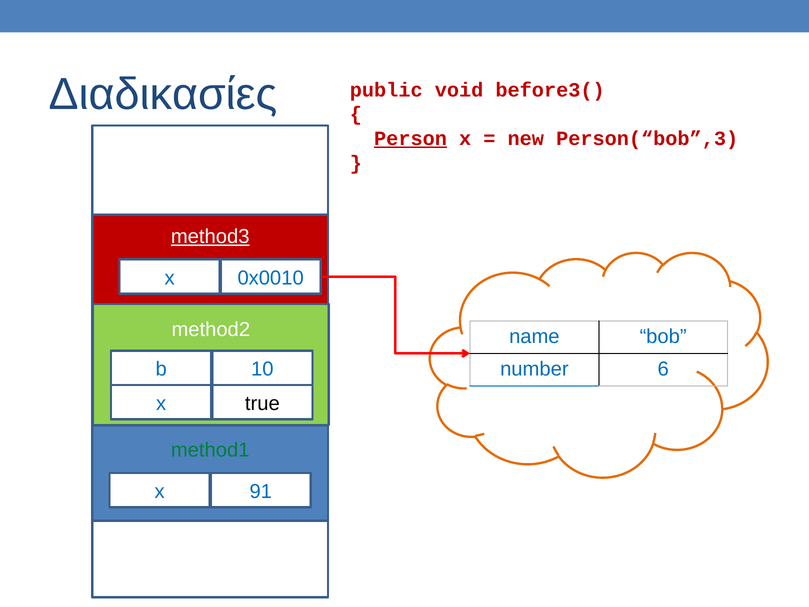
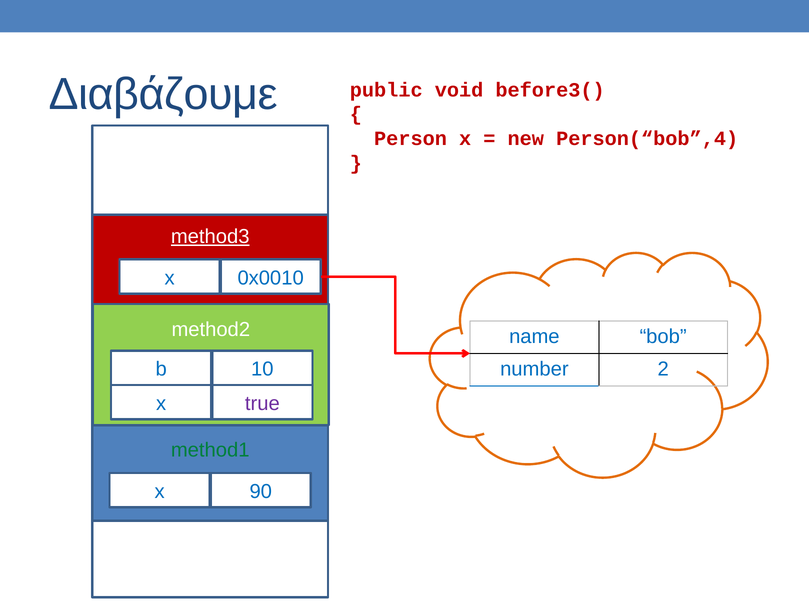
Διαδικασίες: Διαδικασίες -> Διαβάζουμε
Person underline: present -> none
Person(“bob”,3: Person(“bob”,3 -> Person(“bob”,4
6: 6 -> 2
true colour: black -> purple
91: 91 -> 90
